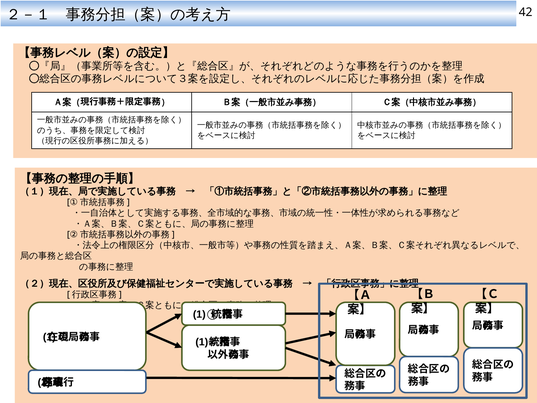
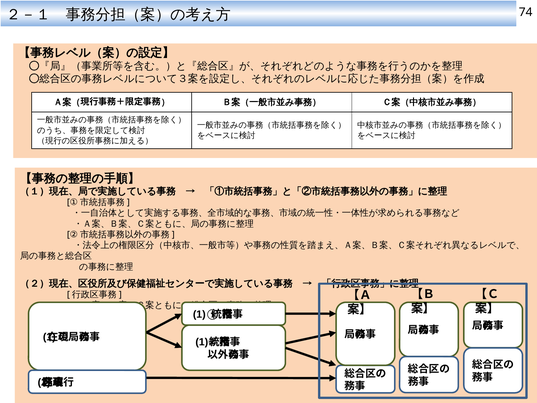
42: 42 -> 74
